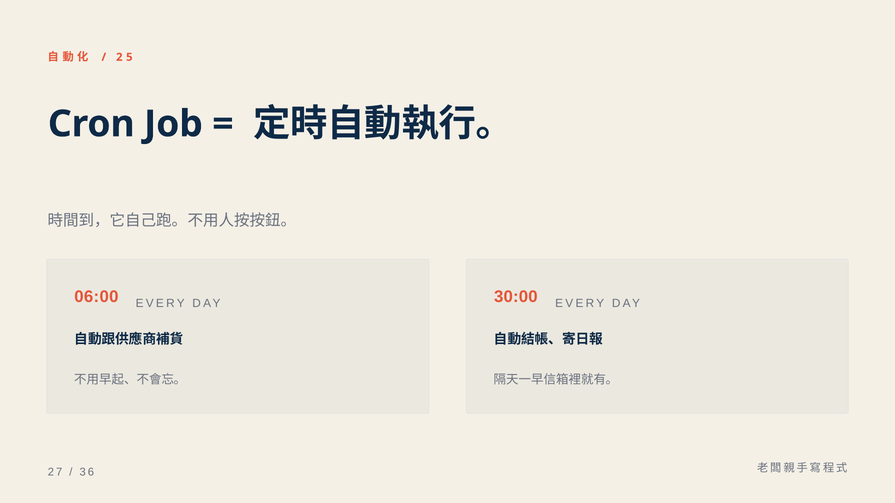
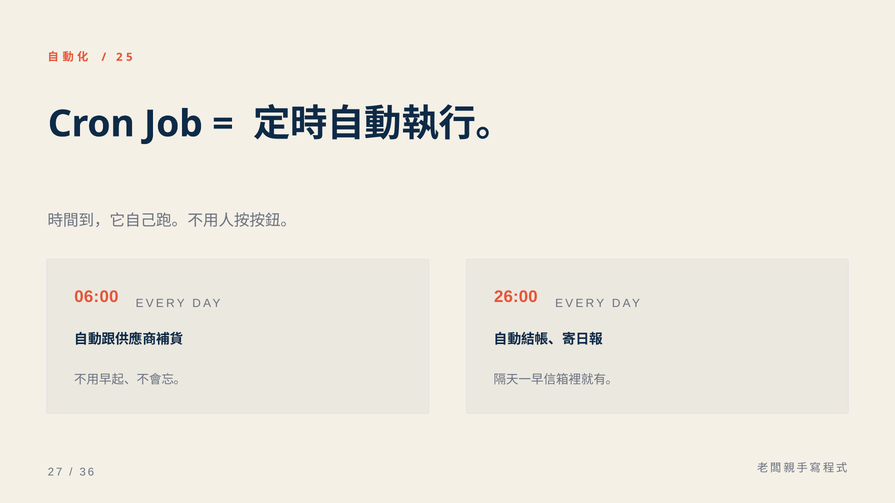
30:00: 30:00 -> 26:00
